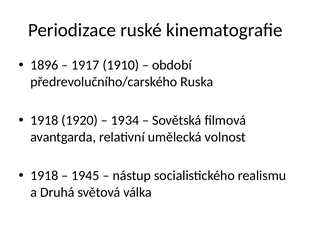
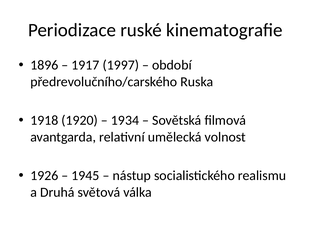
1910: 1910 -> 1997
1918 at (44, 176): 1918 -> 1926
